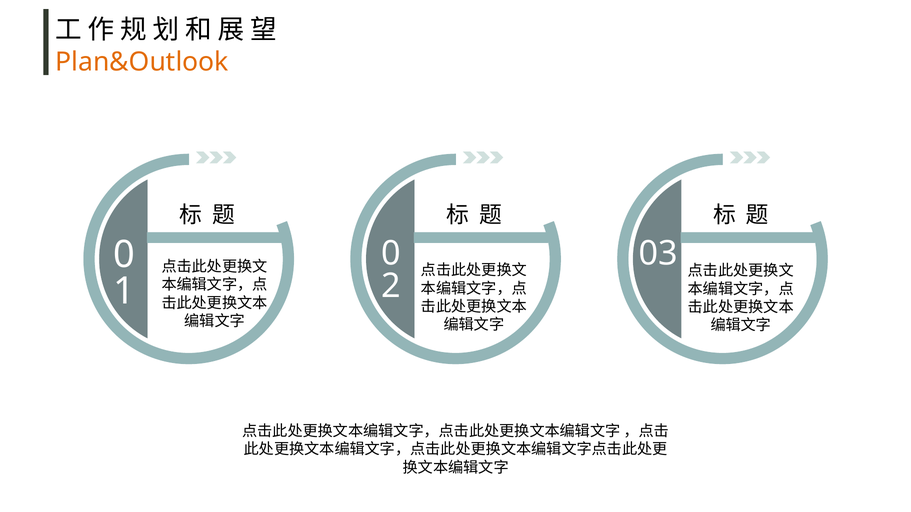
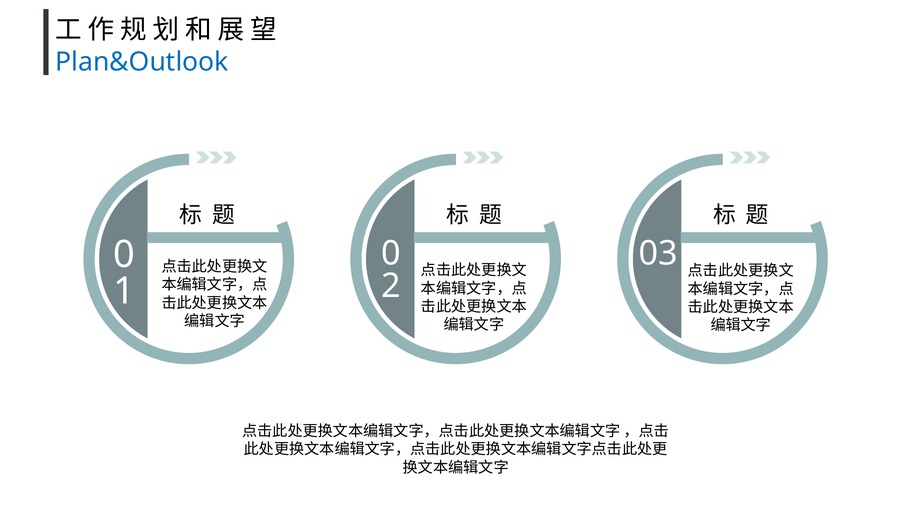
Plan&Outlook colour: orange -> blue
